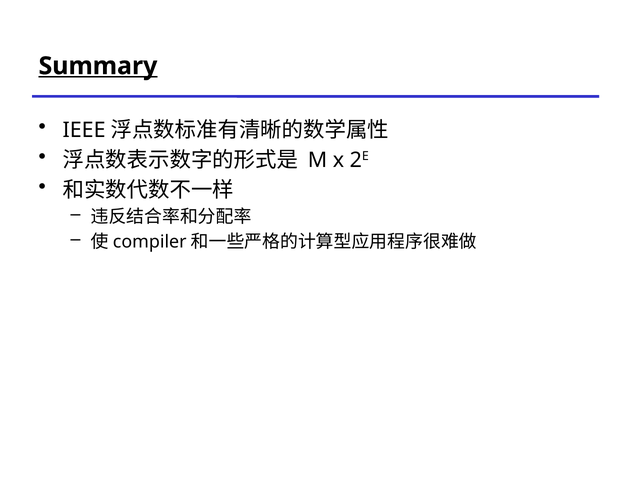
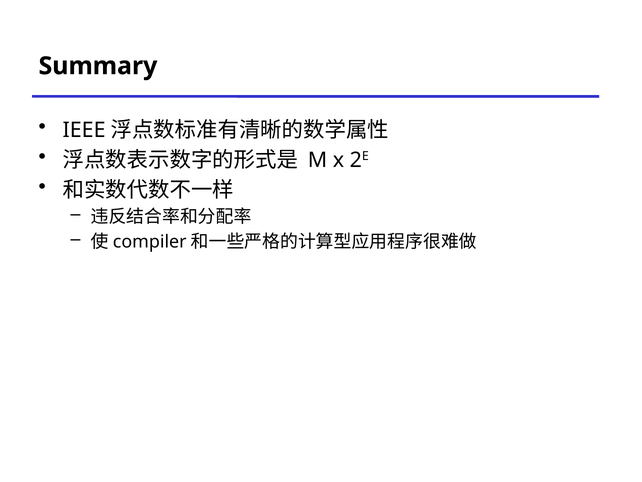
Summary underline: present -> none
